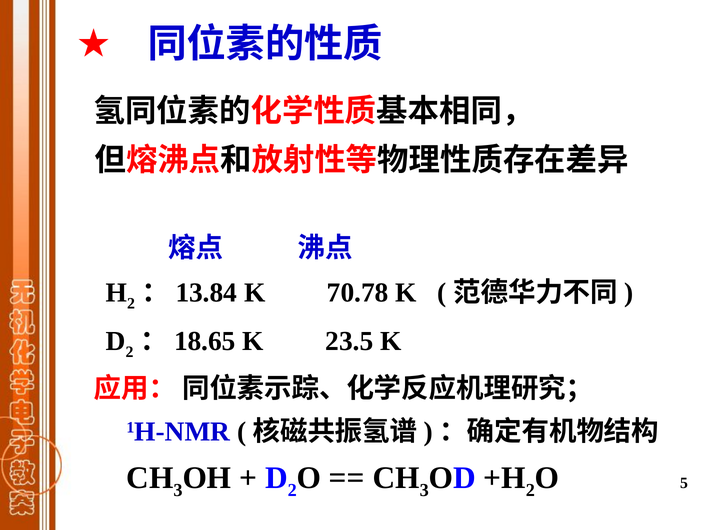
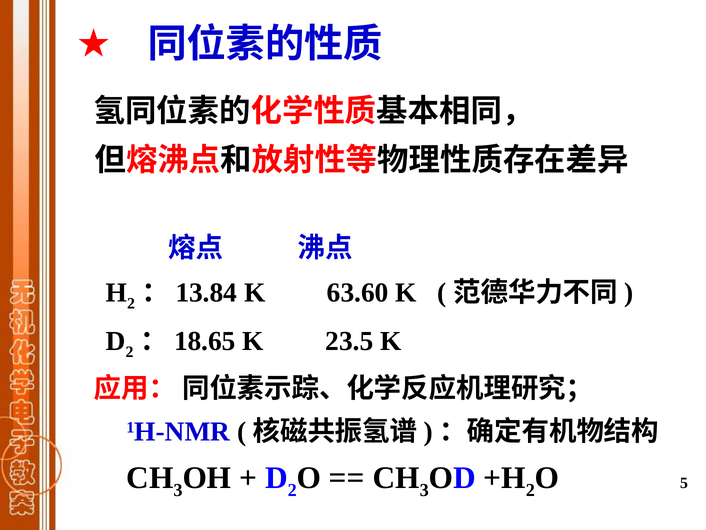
70.78: 70.78 -> 63.60
